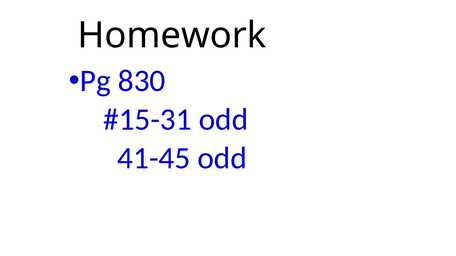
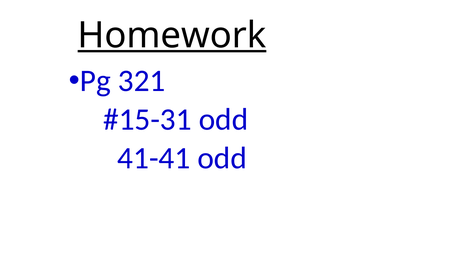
Homework underline: none -> present
830: 830 -> 321
41-45: 41-45 -> 41-41
